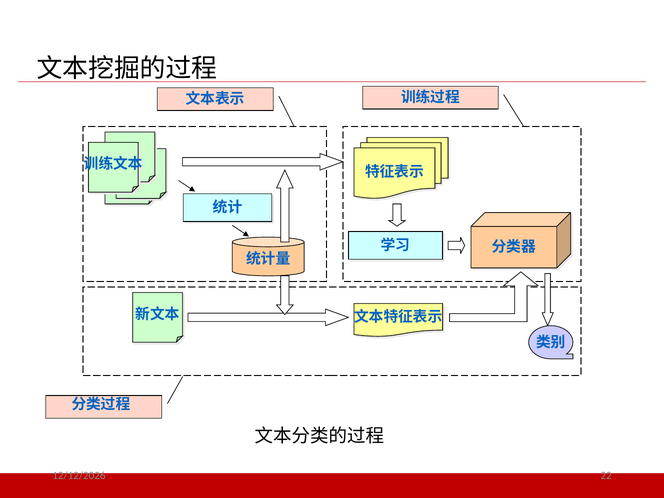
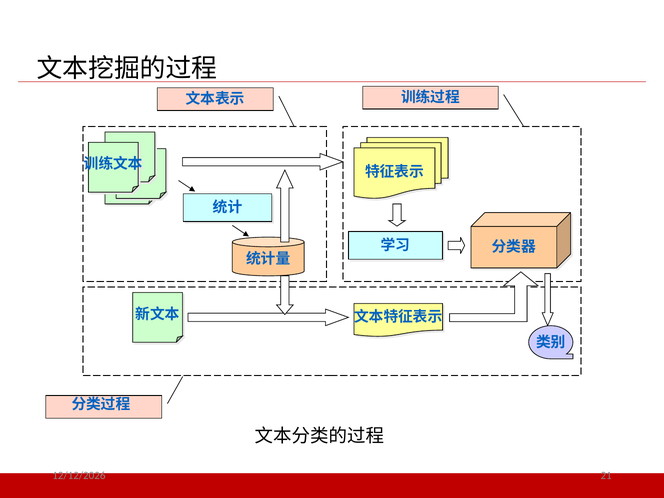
22: 22 -> 21
